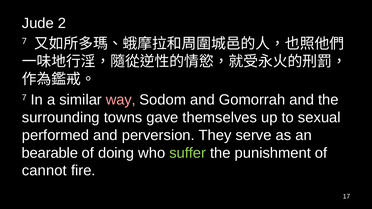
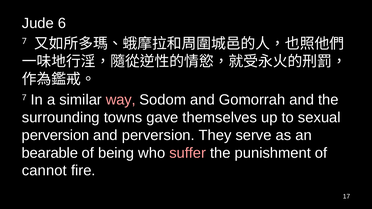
2: 2 -> 6
performed at (55, 135): performed -> perversion
doing: doing -> being
suffer colour: light green -> pink
